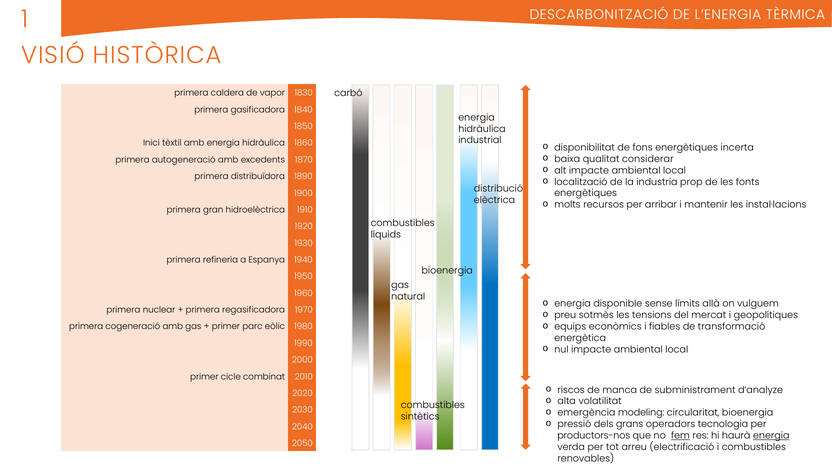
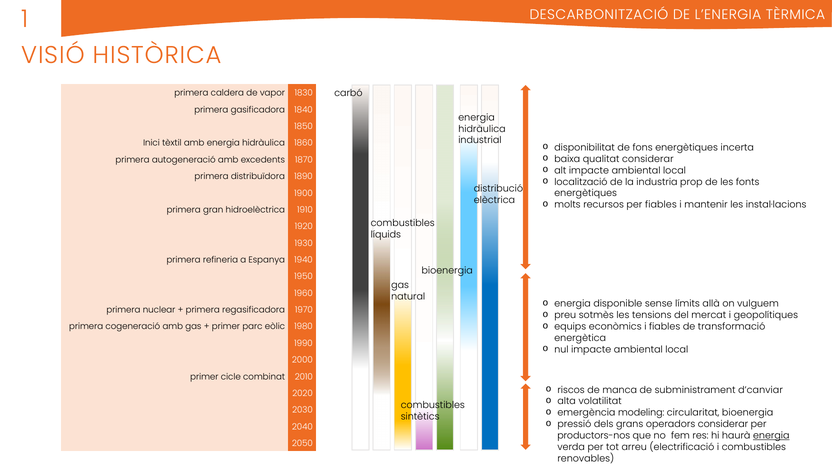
per arribar: arribar -> fiables
d’analyze: d’analyze -> d’canviar
operadors tecnologia: tecnologia -> considerar
fem underline: present -> none
